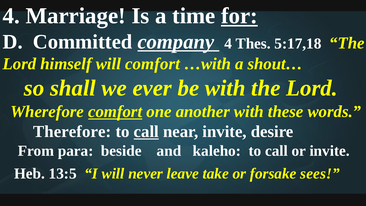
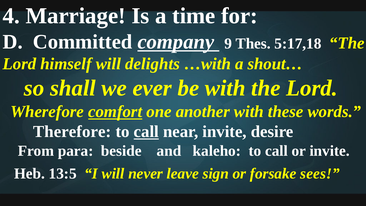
for underline: present -> none
company 4: 4 -> 9
will comfort: comfort -> delights
take: take -> sign
